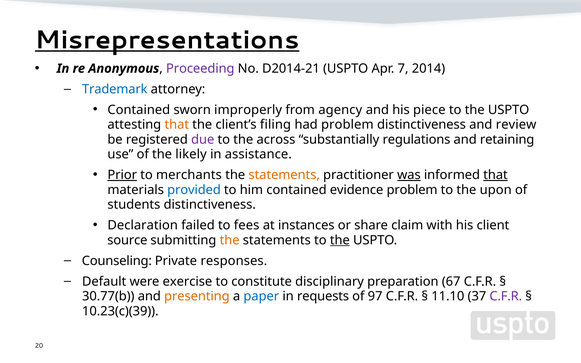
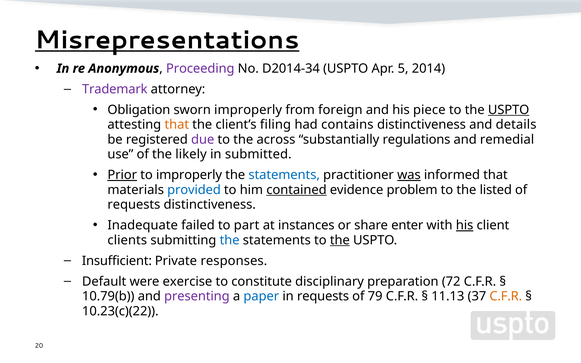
D2014-21: D2014-21 -> D2014-34
7: 7 -> 5
Trademark colour: blue -> purple
Contained at (139, 110): Contained -> Obligation
agency: agency -> foreign
USPTO at (509, 110) underline: none -> present
had problem: problem -> contains
review: review -> details
retaining: retaining -> remedial
assistance: assistance -> submitted
to merchants: merchants -> improperly
statements at (284, 175) colour: orange -> blue
that at (495, 175) underline: present -> none
contained at (296, 190) underline: none -> present
upon: upon -> listed
students at (134, 205): students -> requests
Declaration: Declaration -> Inadequate
fees: fees -> part
claim: claim -> enter
his at (465, 225) underline: none -> present
source: source -> clients
the at (230, 240) colour: orange -> blue
Counseling: Counseling -> Insufficient
67: 67 -> 72
30.77(b: 30.77(b -> 10.79(b
presenting colour: orange -> purple
97: 97 -> 79
11.10: 11.10 -> 11.13
C.F.R at (506, 296) colour: purple -> orange
10.23(c)(39: 10.23(c)(39 -> 10.23(c)(22
